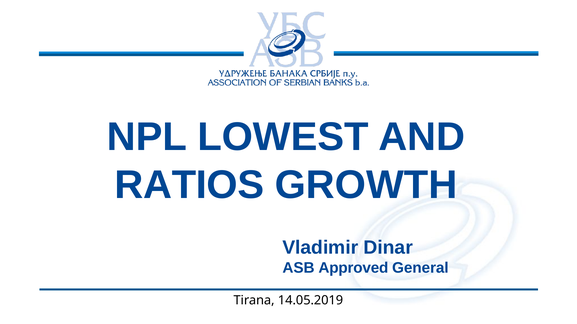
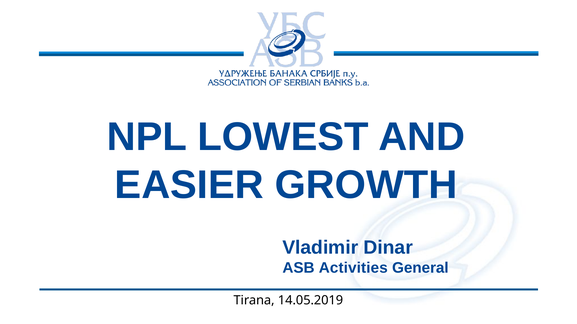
RATIOS: RATIOS -> EASIER
Approved: Approved -> Activities
